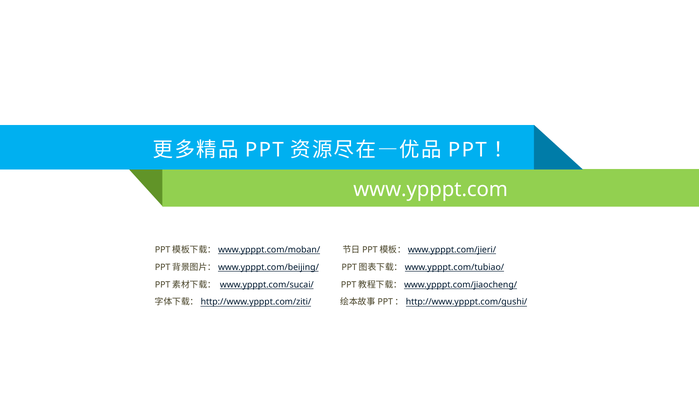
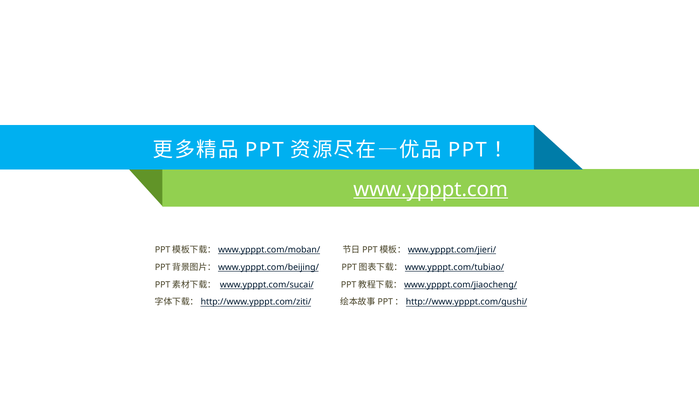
www.ypppt.com underline: none -> present
